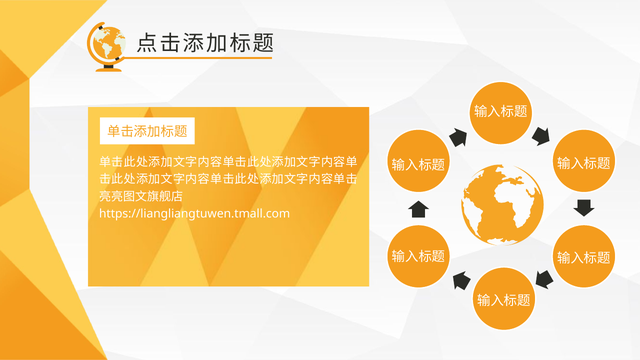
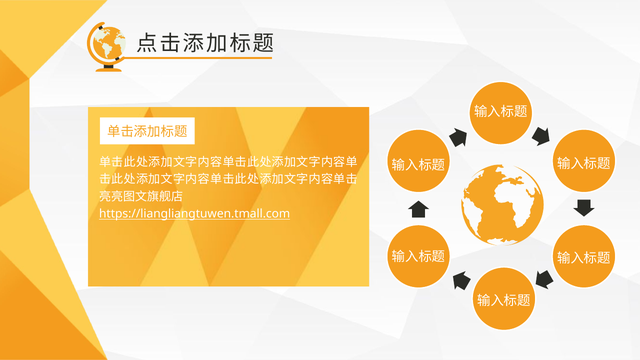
https://liangliangtuwen.tmall.com underline: none -> present
